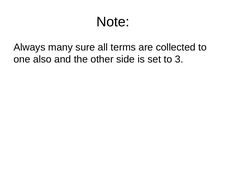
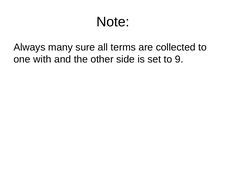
also: also -> with
3: 3 -> 9
